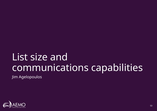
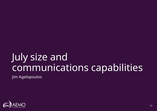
List: List -> July
